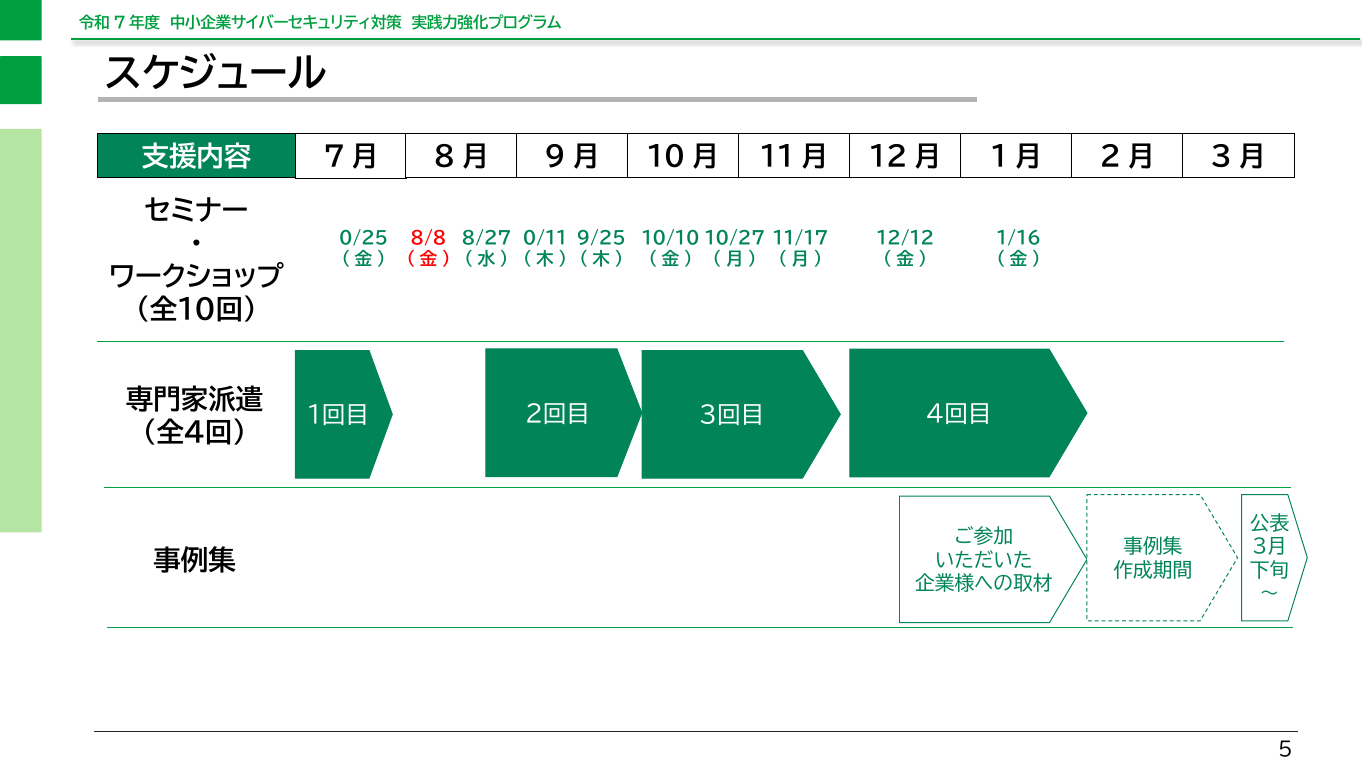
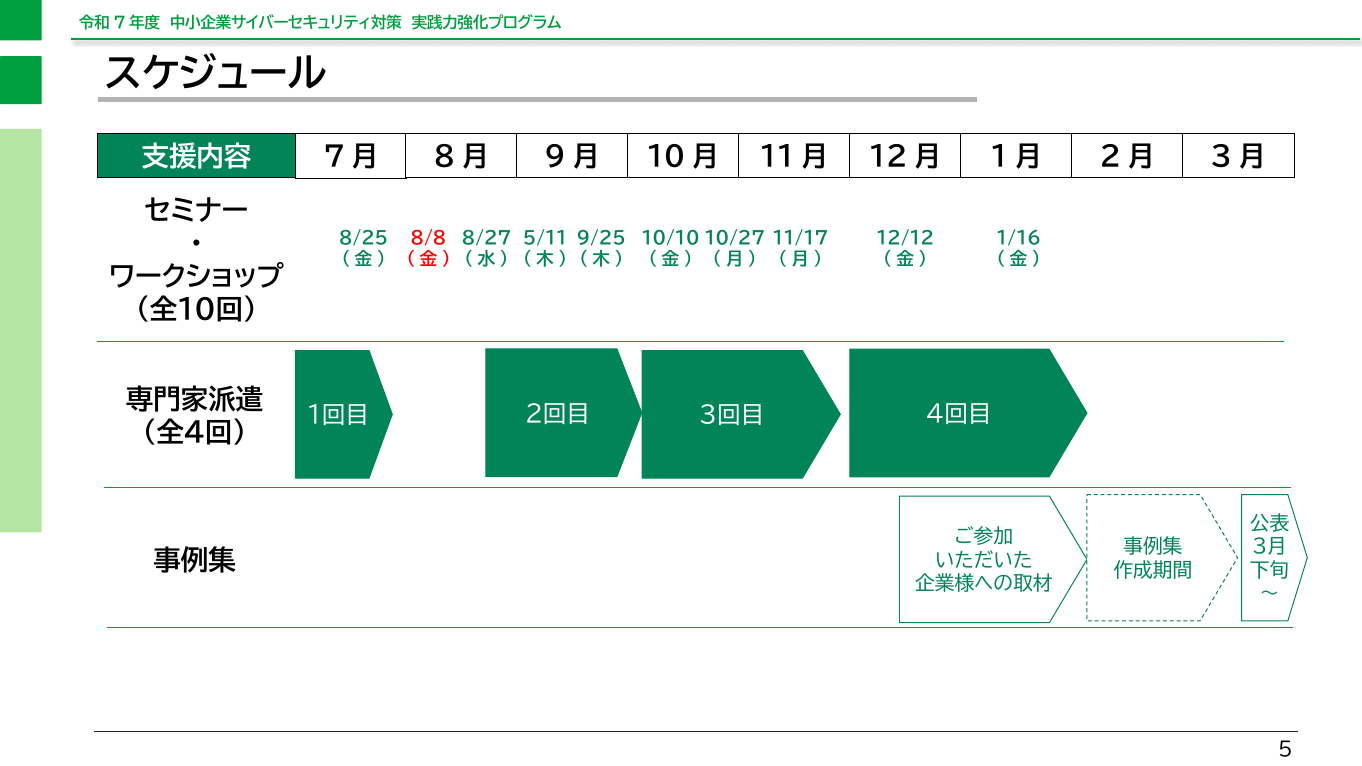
0/25: 0/25 -> 8/25
0/11: 0/11 -> 5/11
